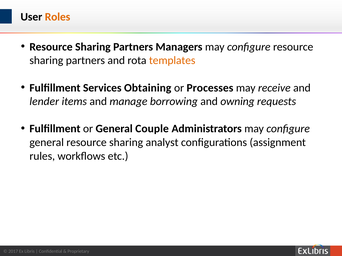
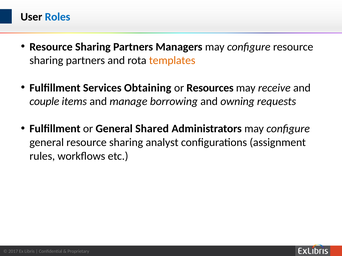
Roles colour: orange -> blue
Processes: Processes -> Resources
lender: lender -> couple
Couple: Couple -> Shared
